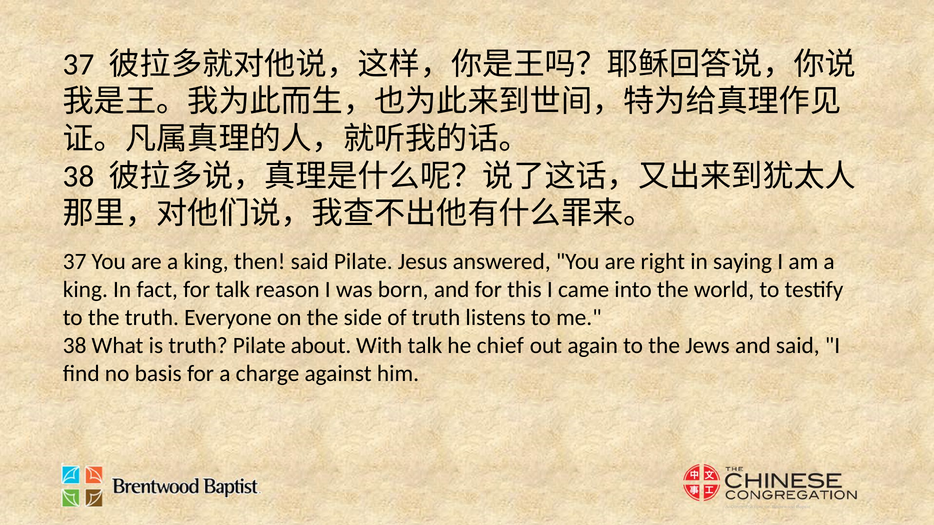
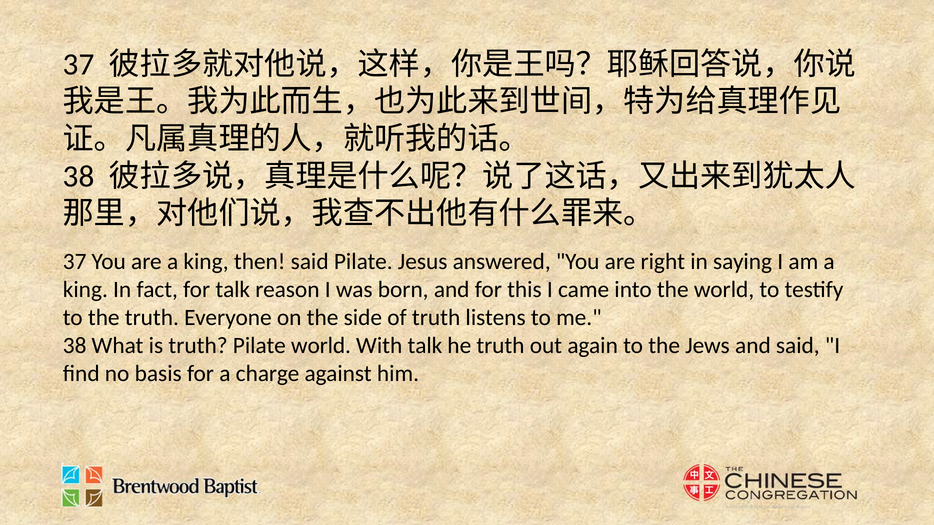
Pilate about: about -> world
he chief: chief -> truth
